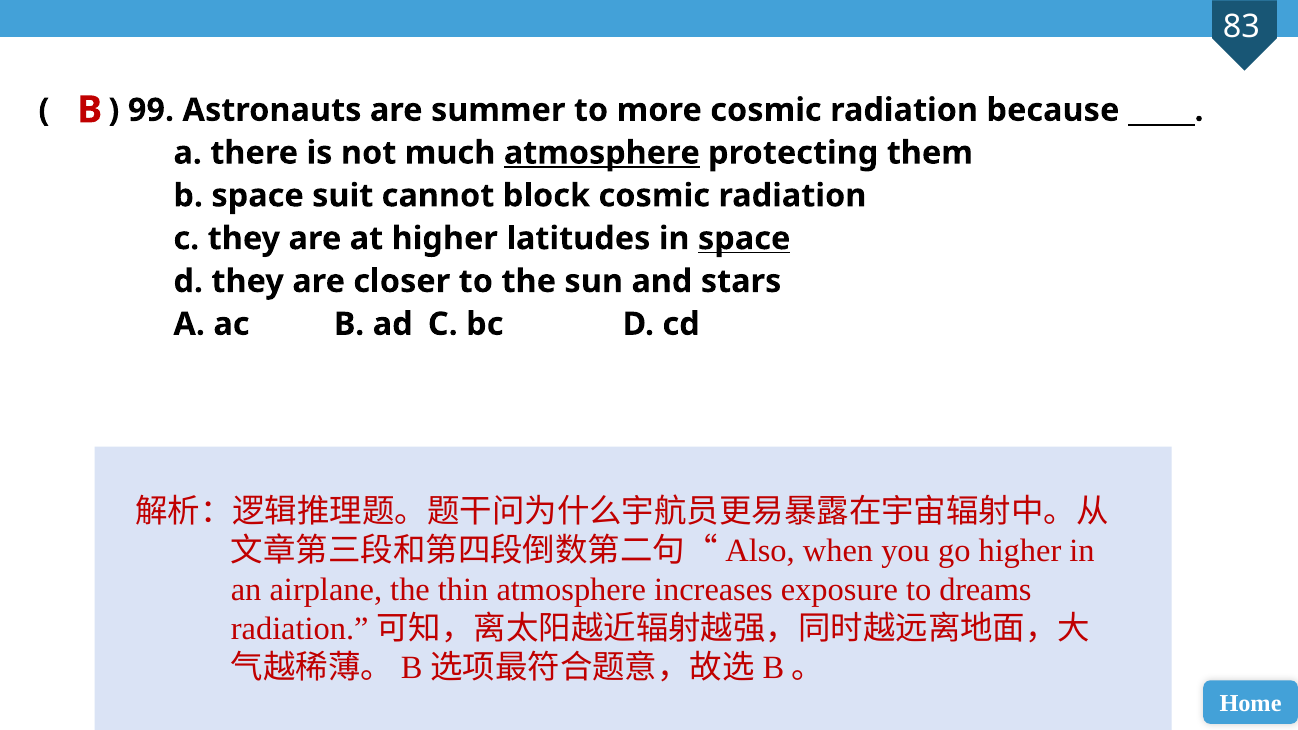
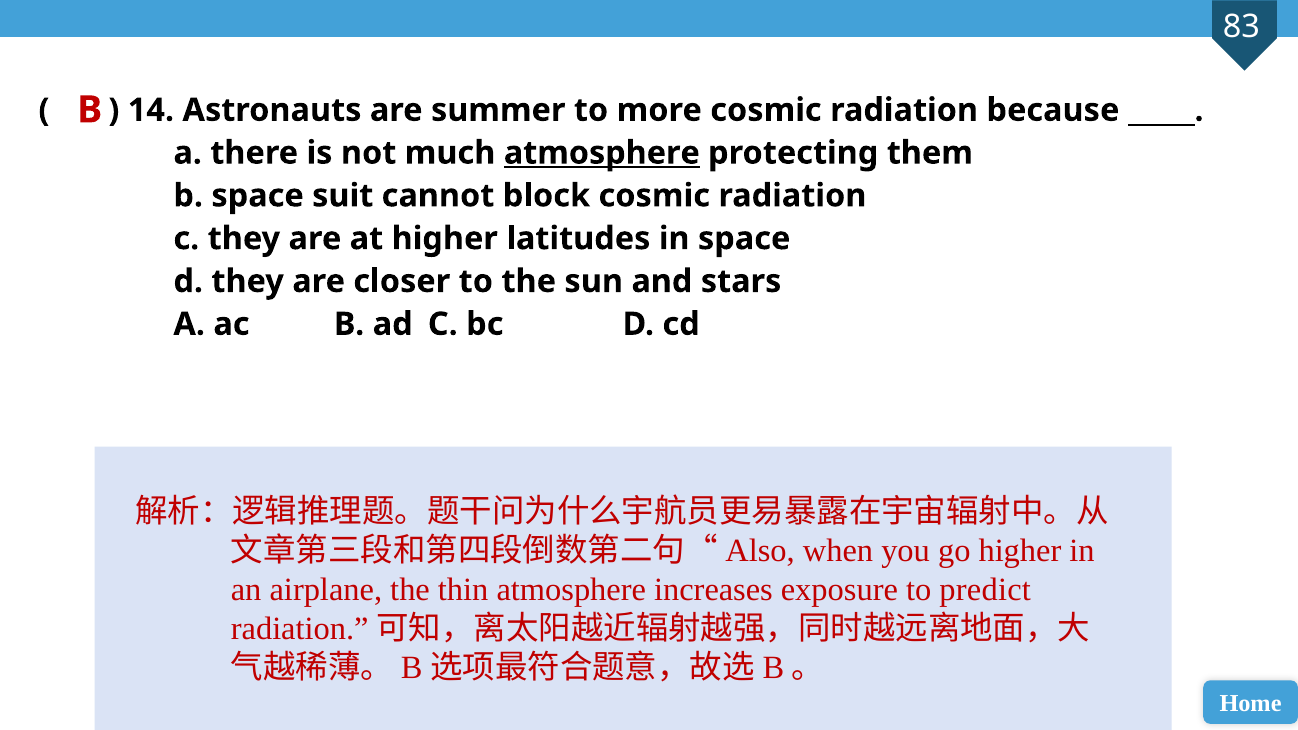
99: 99 -> 14
space at (744, 239) underline: present -> none
dreams: dreams -> predict
